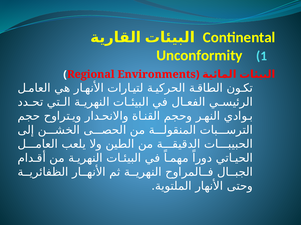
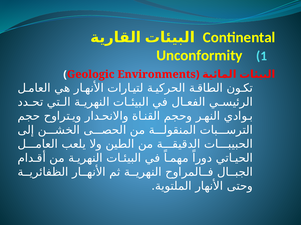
Regional: Regional -> Geologic
